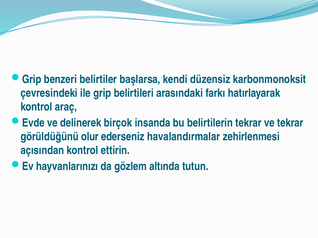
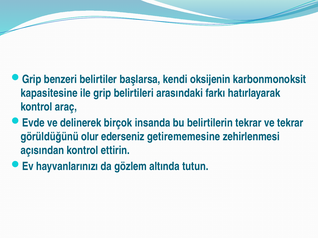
düzensiz: düzensiz -> oksijenin
çevresindeki: çevresindeki -> kapasitesine
havalandırmalar: havalandırmalar -> getirememesine
